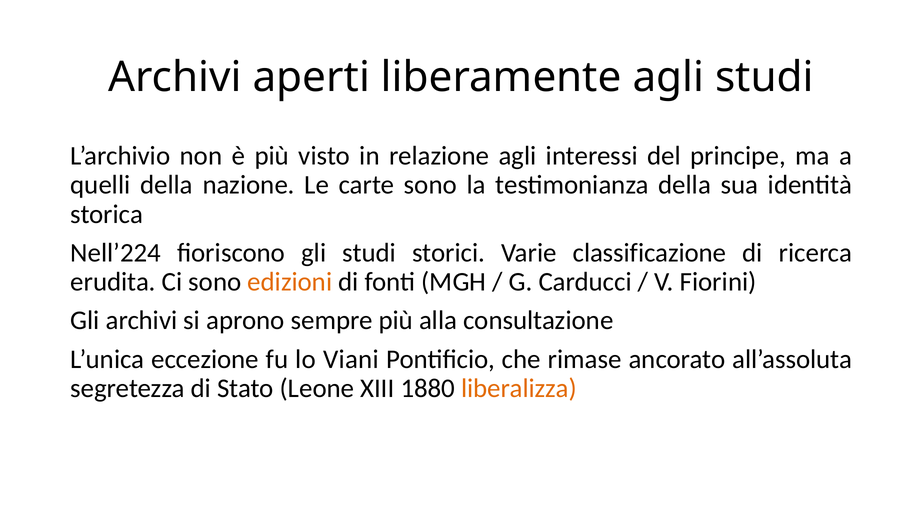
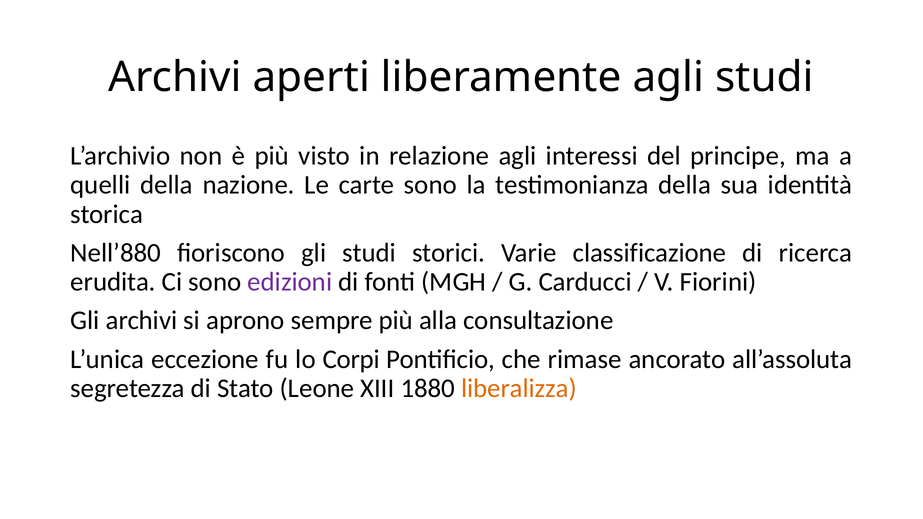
Nell’224: Nell’224 -> Nell’880
edizioni colour: orange -> purple
Viani: Viani -> Corpi
